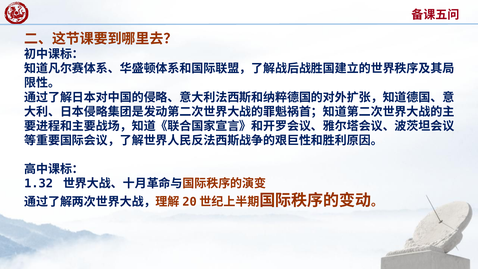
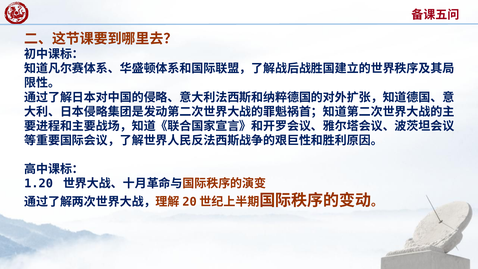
1.32: 1.32 -> 1.20
